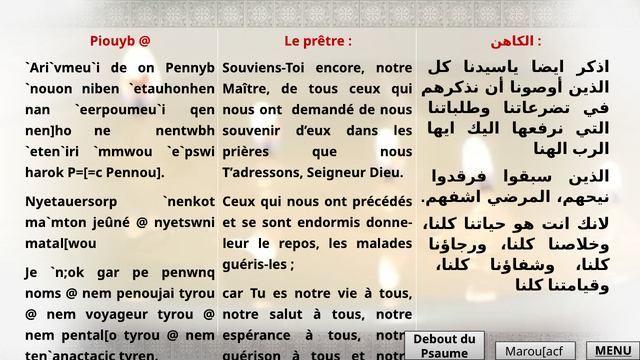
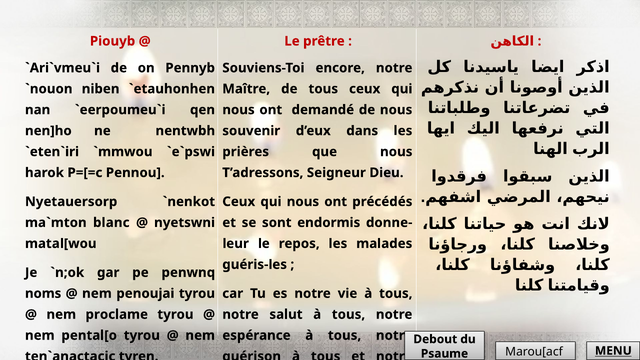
jeûné: jeûné -> blanc
voyageur: voyageur -> proclame
